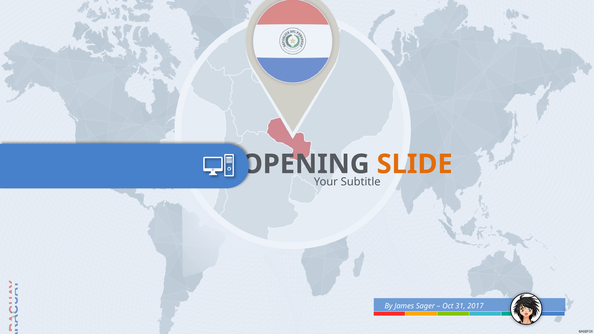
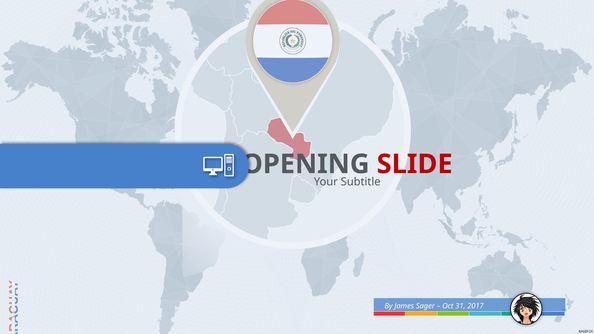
SLIDE colour: orange -> red
